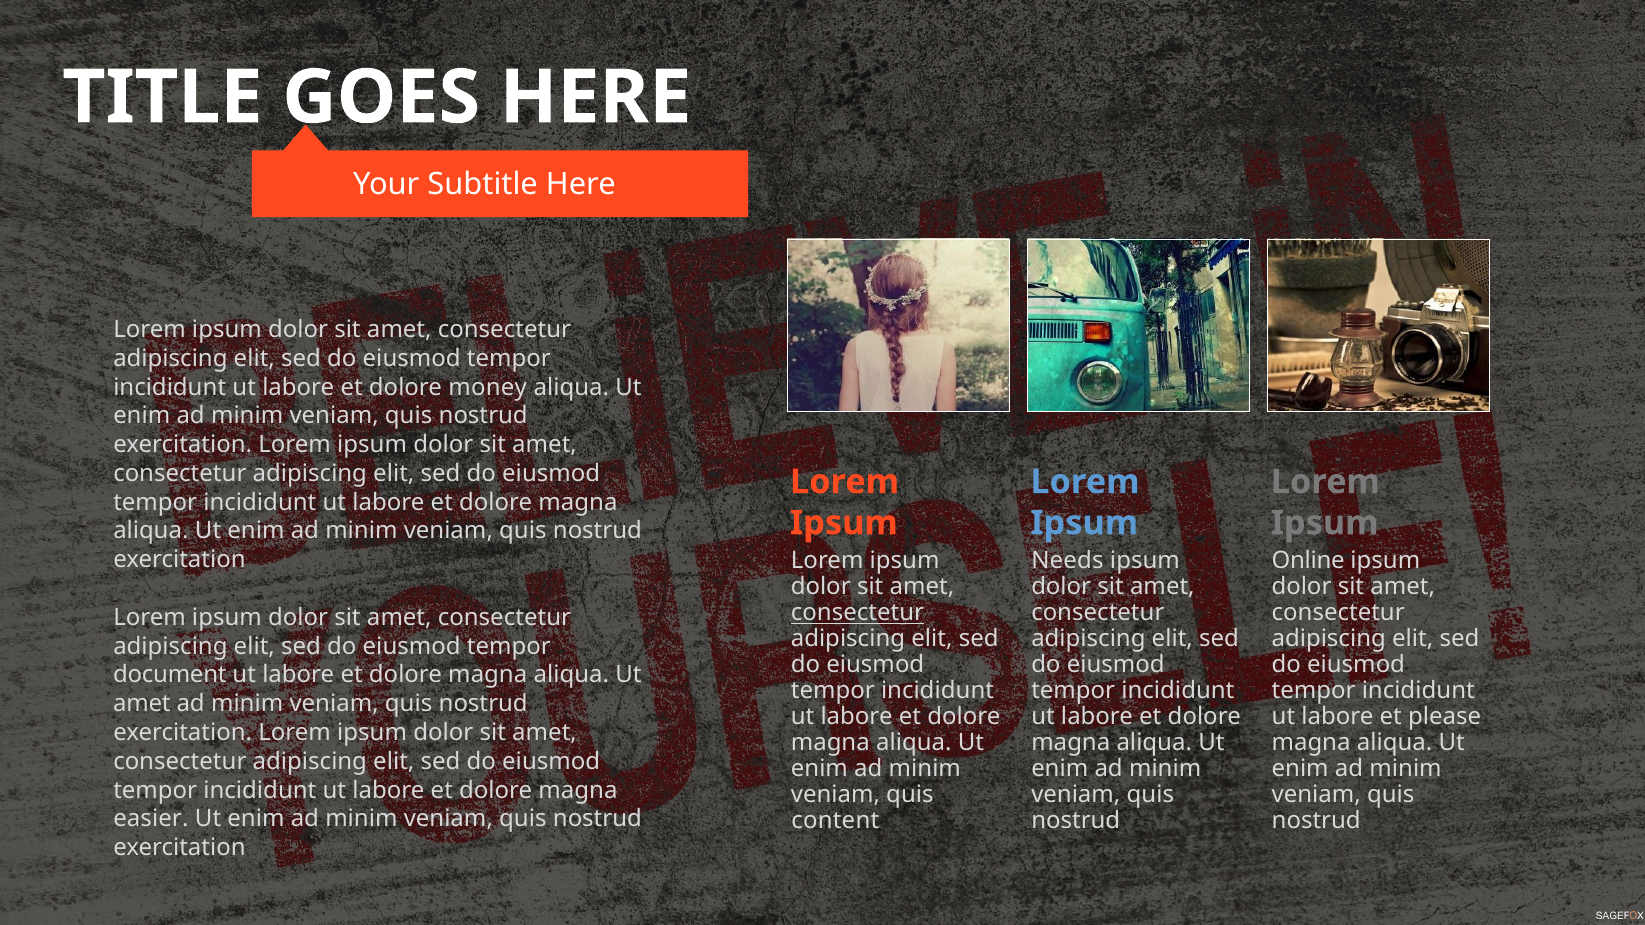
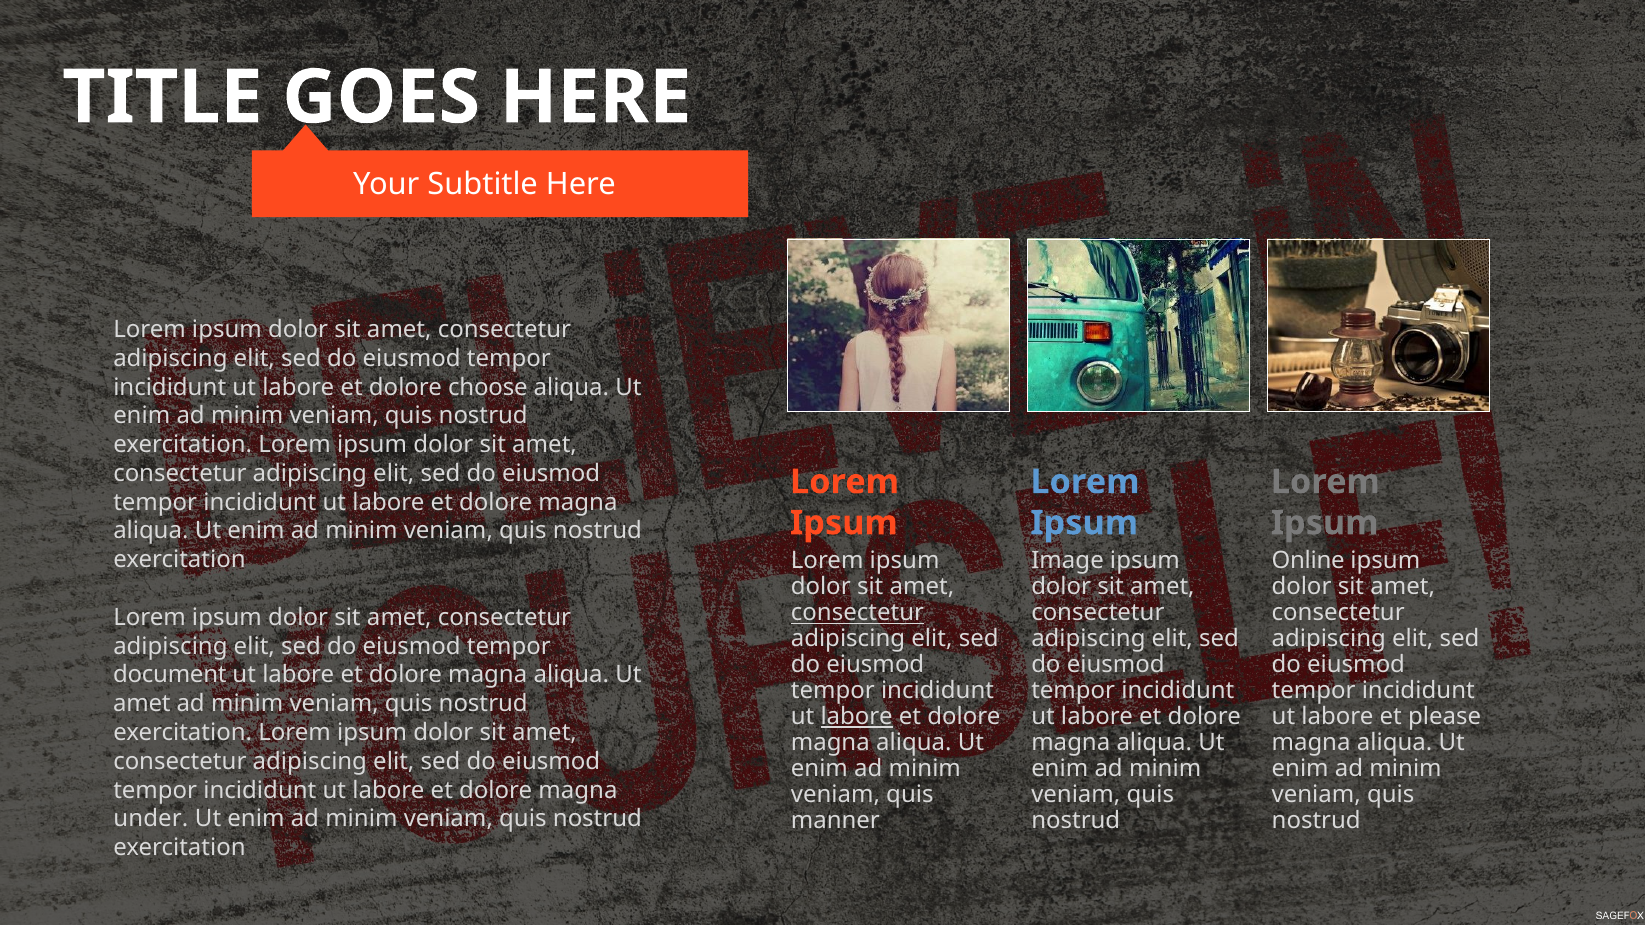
money: money -> choose
Needs: Needs -> Image
labore at (857, 717) underline: none -> present
easier: easier -> under
content: content -> manner
